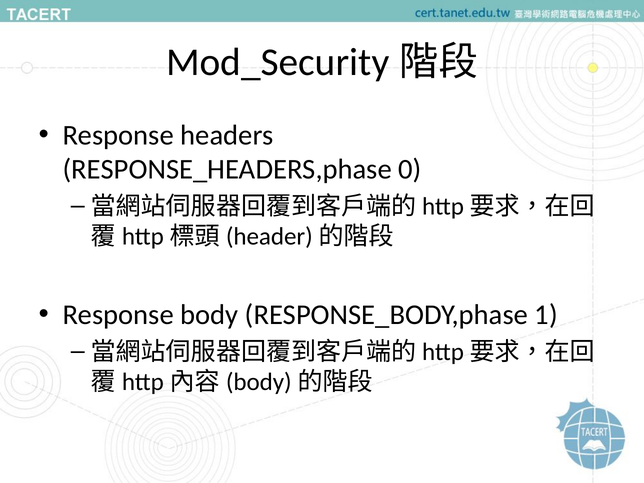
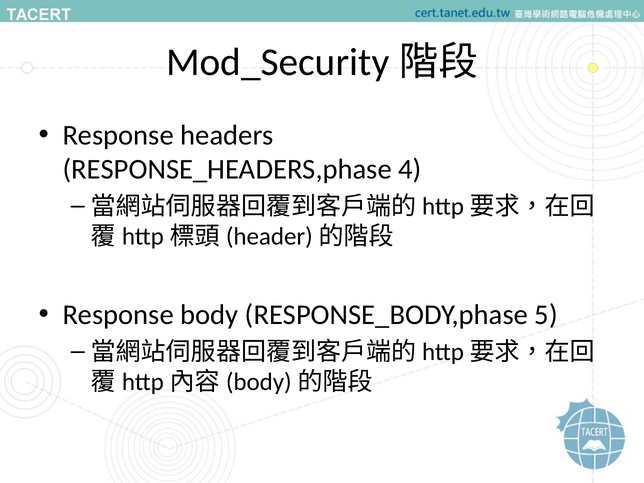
0: 0 -> 4
1: 1 -> 5
